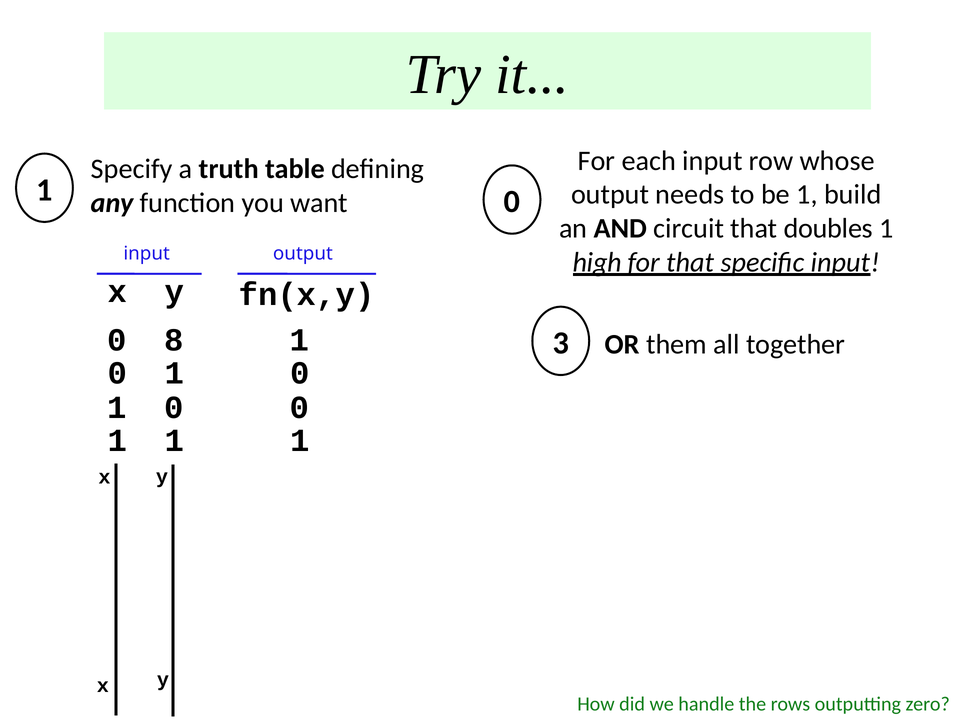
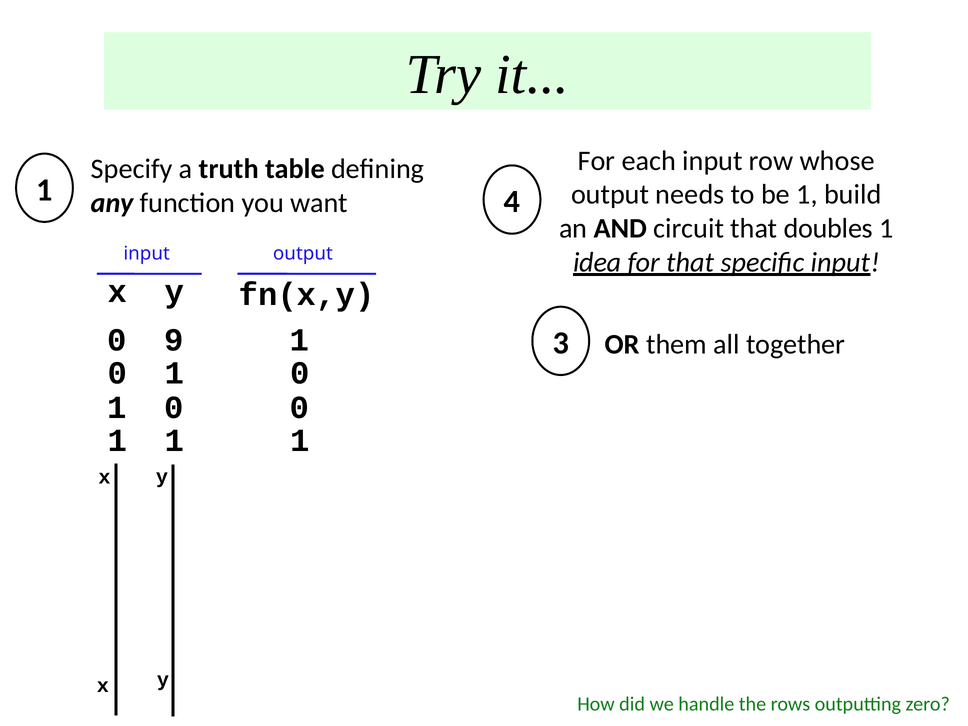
0 at (512, 202): 0 -> 4
high: high -> idea
8: 8 -> 9
